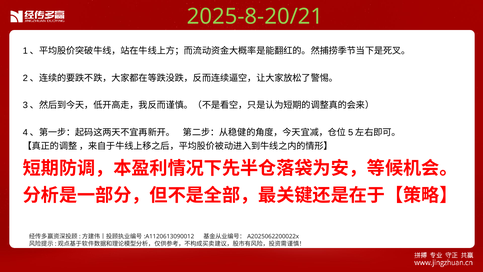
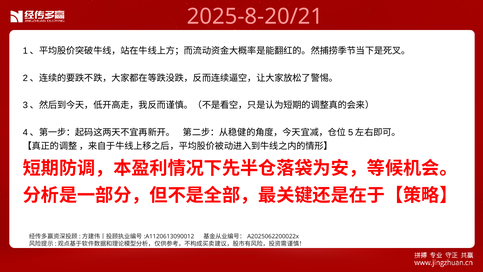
2025-8-20/21 colour: light green -> pink
